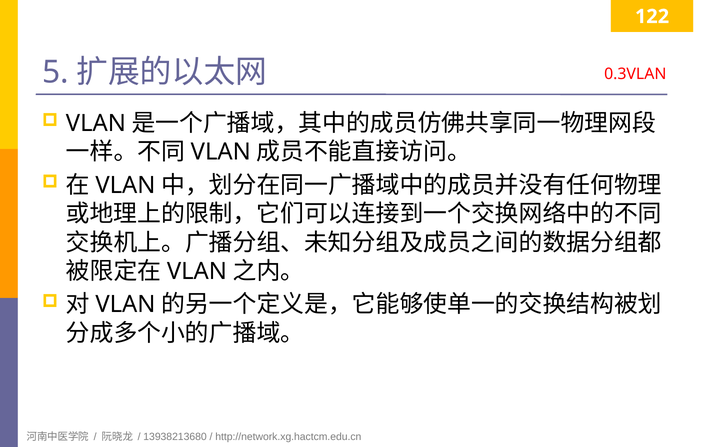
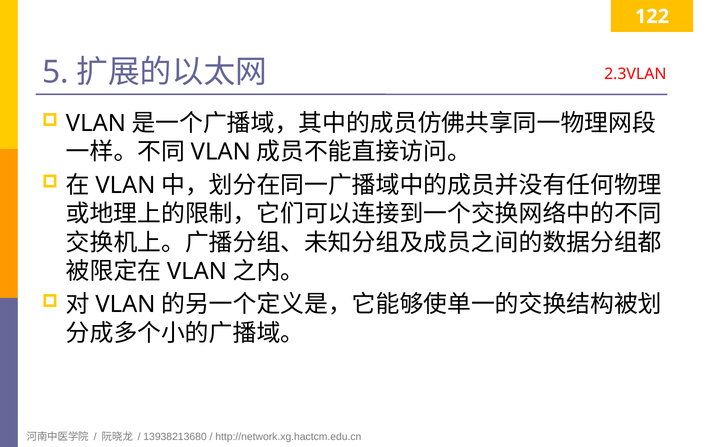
0.3VLAN: 0.3VLAN -> 2.3VLAN
